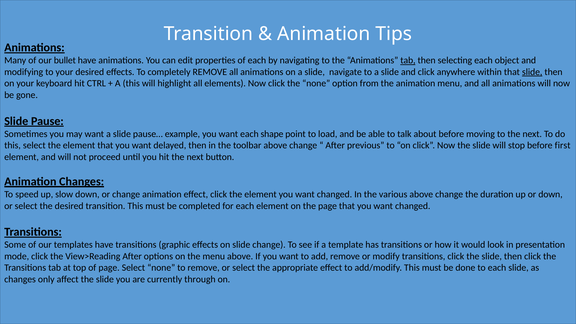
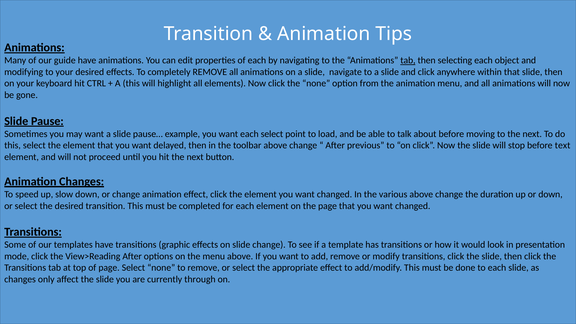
bullet: bullet -> guide
slide at (532, 72) underline: present -> none
each shape: shape -> select
first: first -> text
